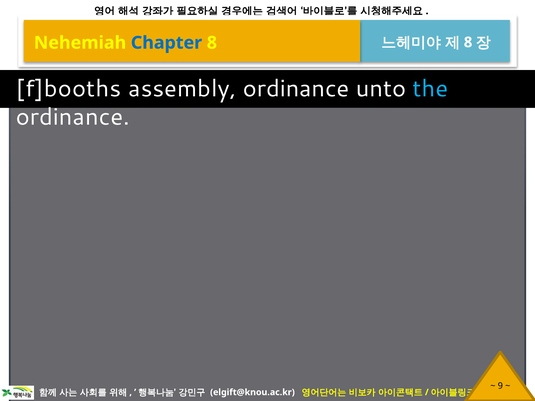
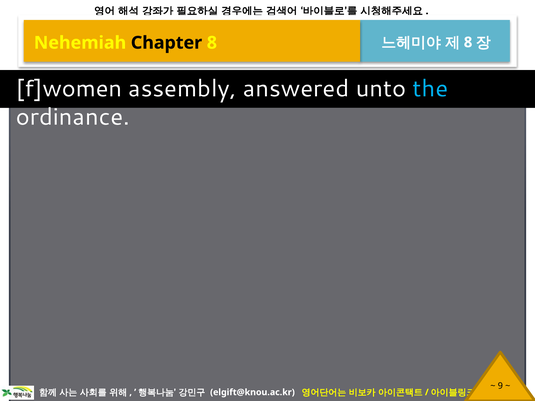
Chapter colour: blue -> black
f]booths: f]booths -> f]women
assembly ordinance: ordinance -> answered
